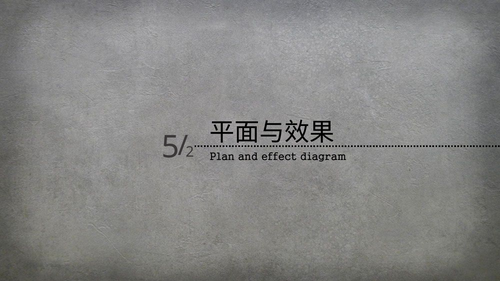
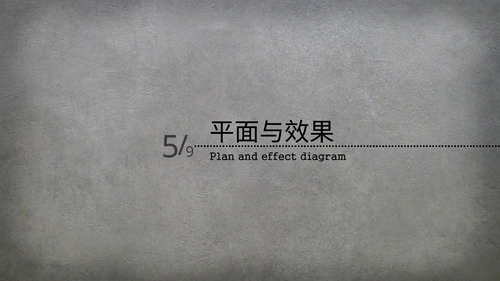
2: 2 -> 9
